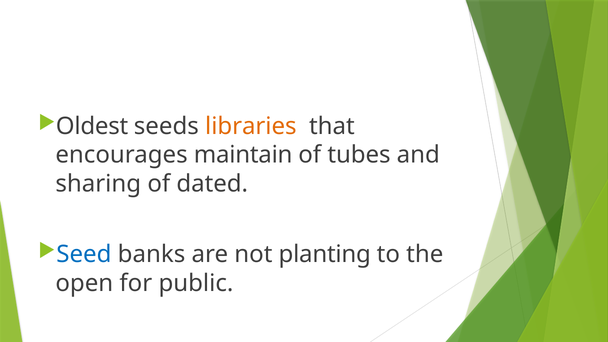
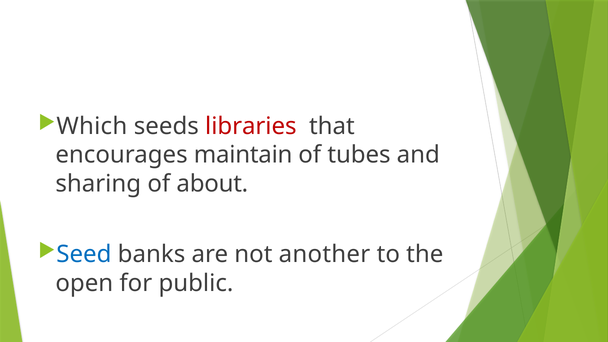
Oldest: Oldest -> Which
libraries colour: orange -> red
dated: dated -> about
planting: planting -> another
